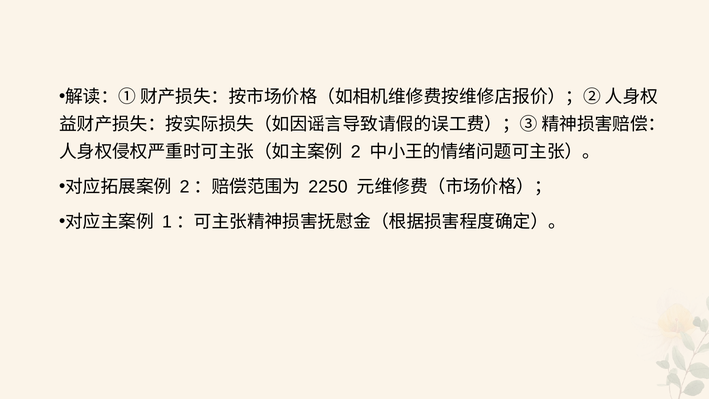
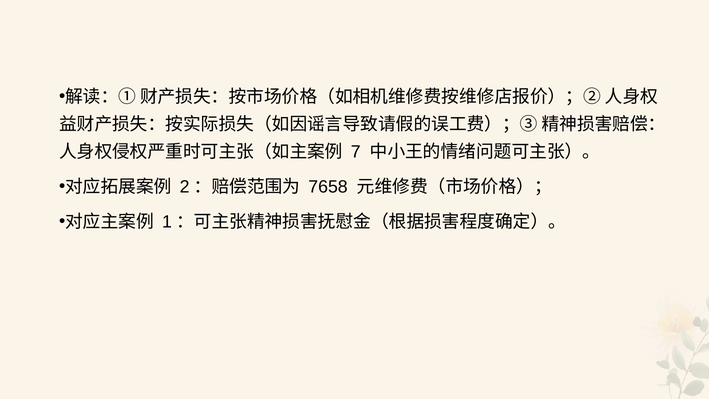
2: 2 -> 7
2250: 2250 -> 7658
